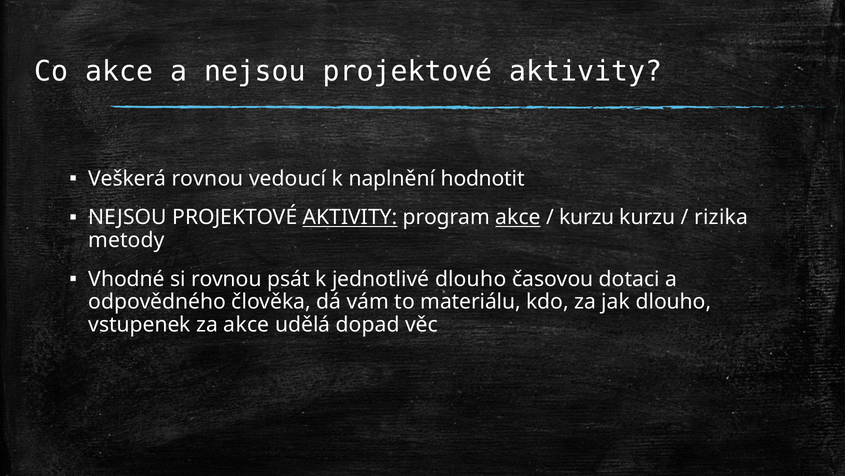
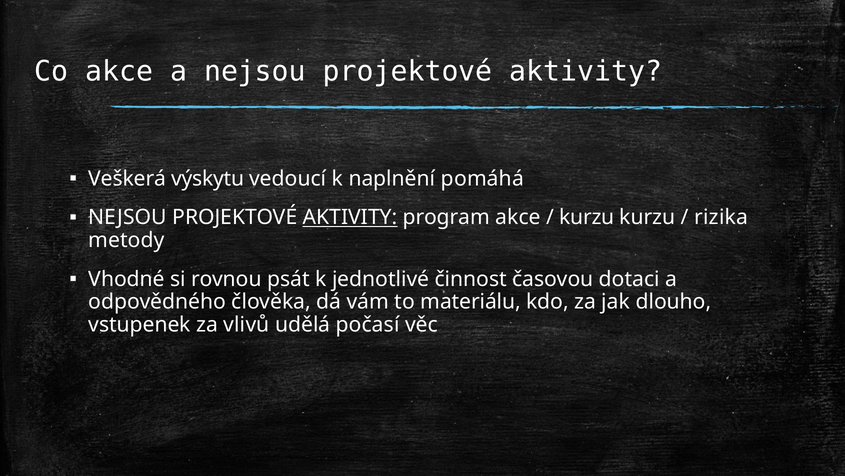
Veškerá rovnou: rovnou -> výskytu
hodnotit: hodnotit -> pomáhá
akce at (518, 217) underline: present -> none
jednotlivé dlouho: dlouho -> činnost
za akce: akce -> vlivů
dopad: dopad -> počasí
